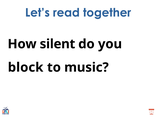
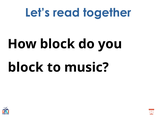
How silent: silent -> block
